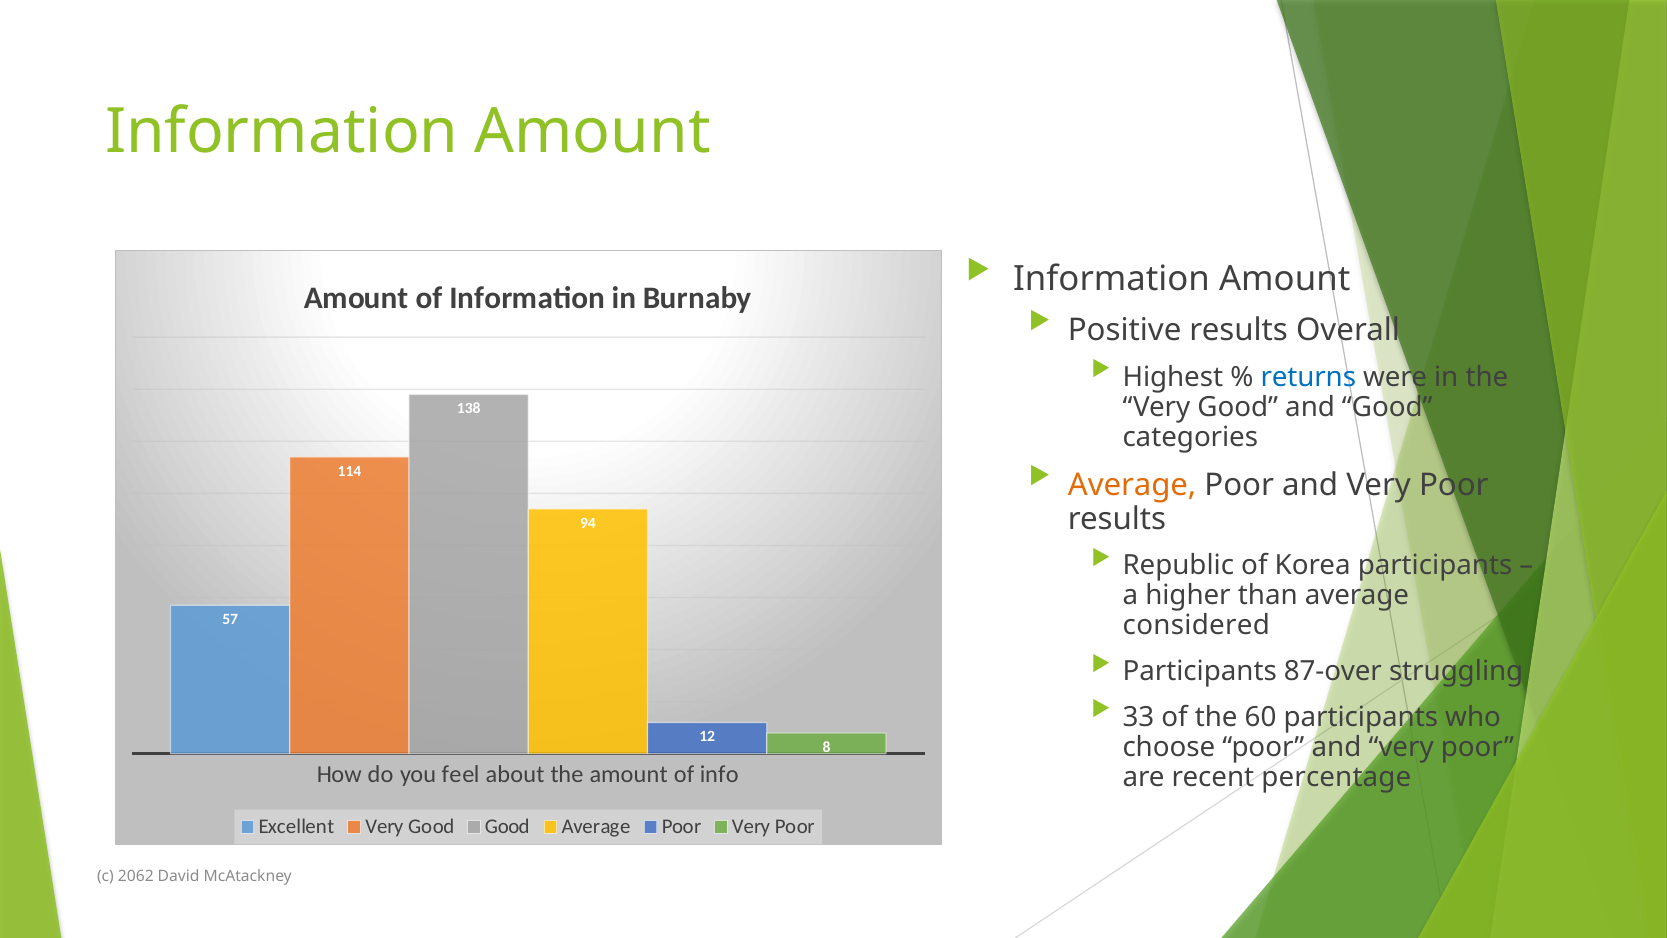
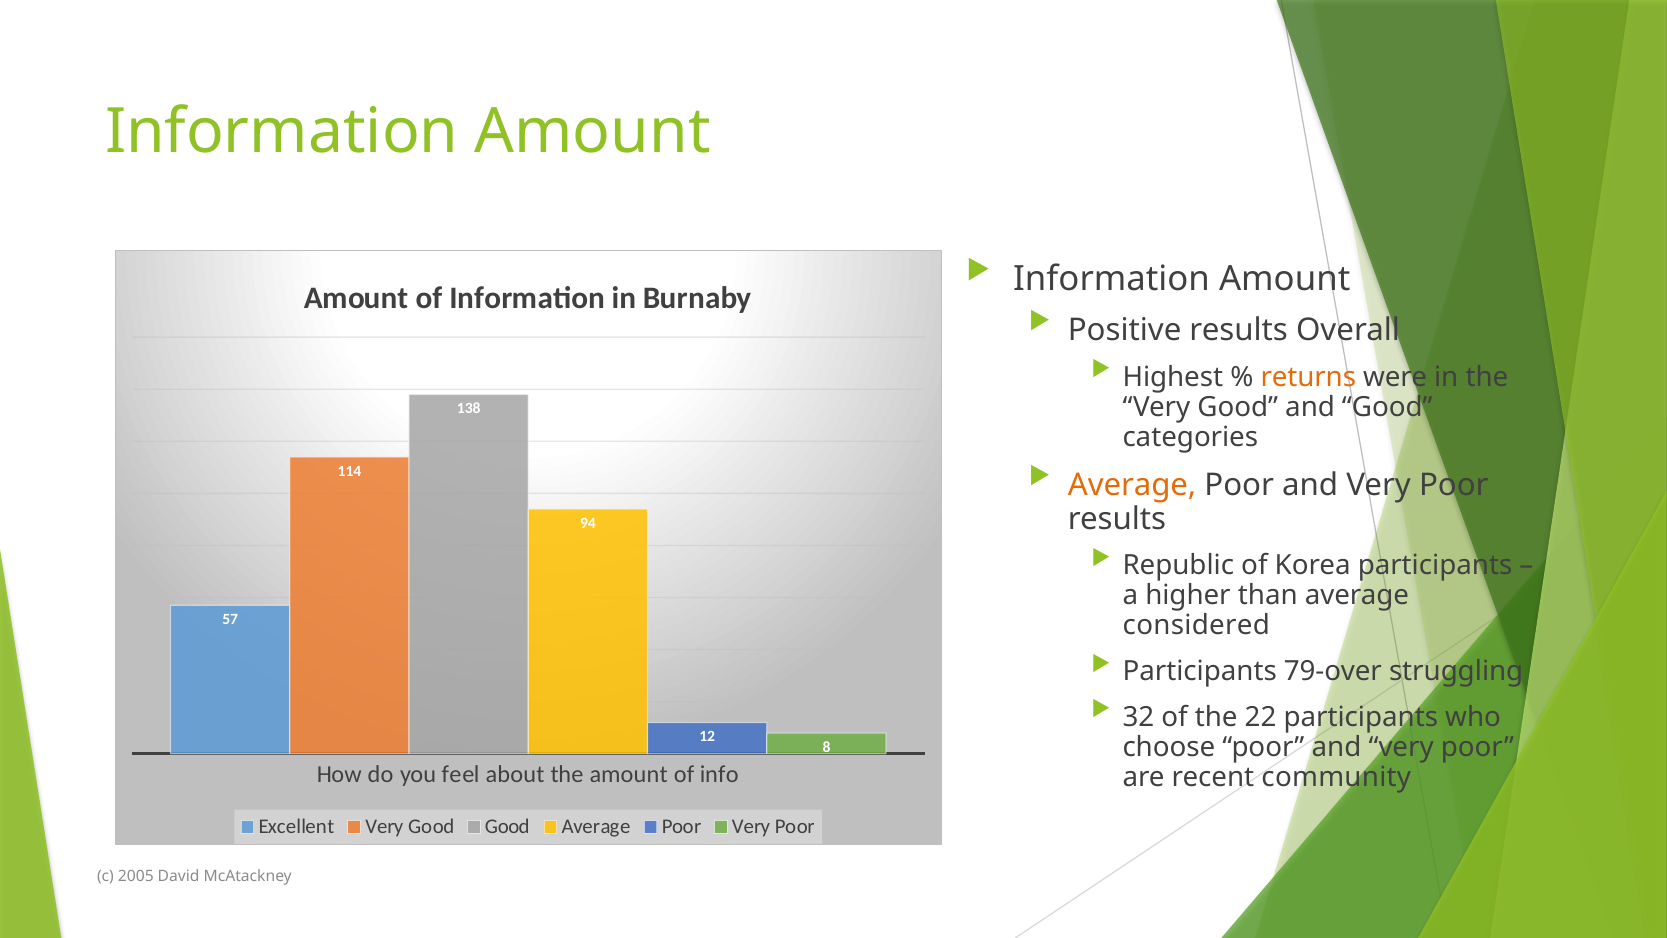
returns colour: blue -> orange
87-over: 87-over -> 79-over
33: 33 -> 32
60: 60 -> 22
percentage: percentage -> community
2062: 2062 -> 2005
